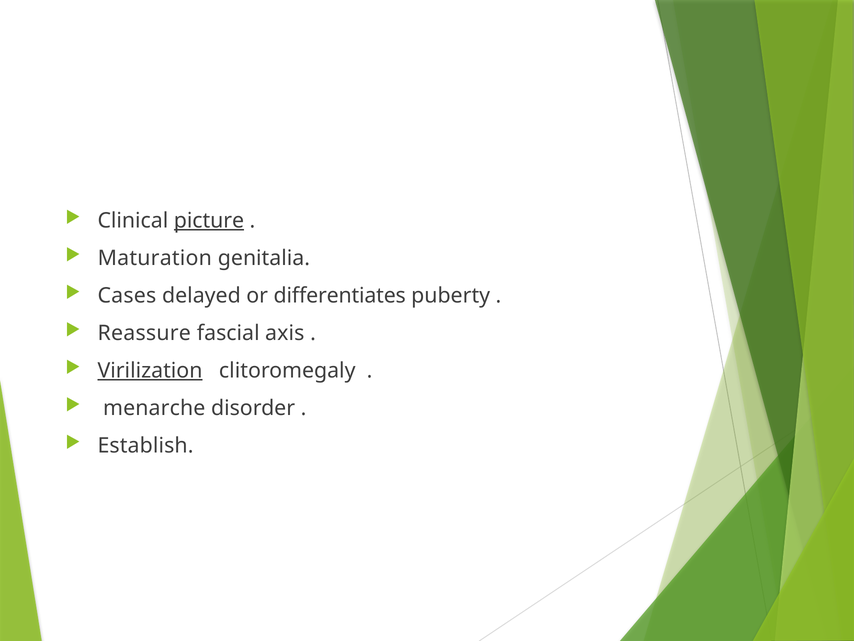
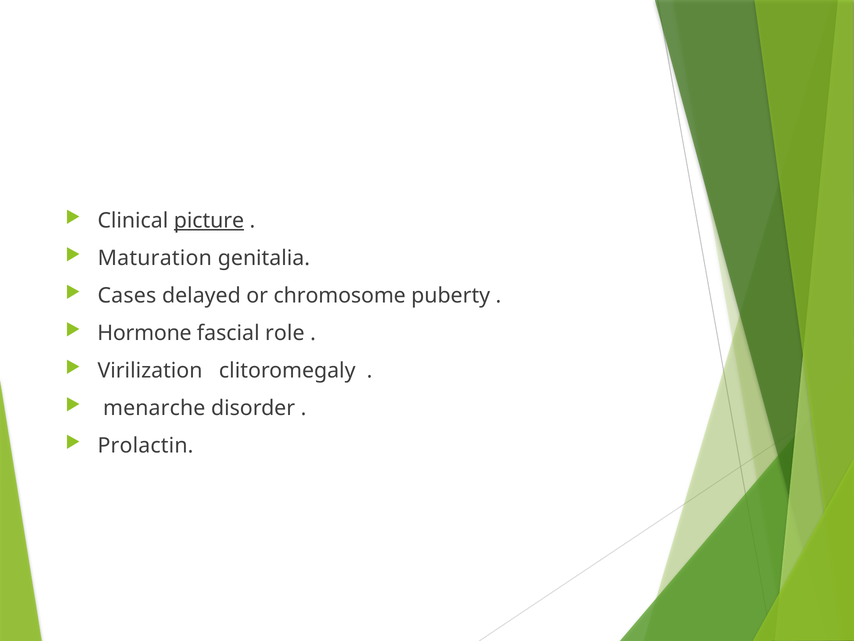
differentiates: differentiates -> chromosome
Reassure: Reassure -> Hormone
axis: axis -> role
Virilization underline: present -> none
Establish: Establish -> Prolactin
